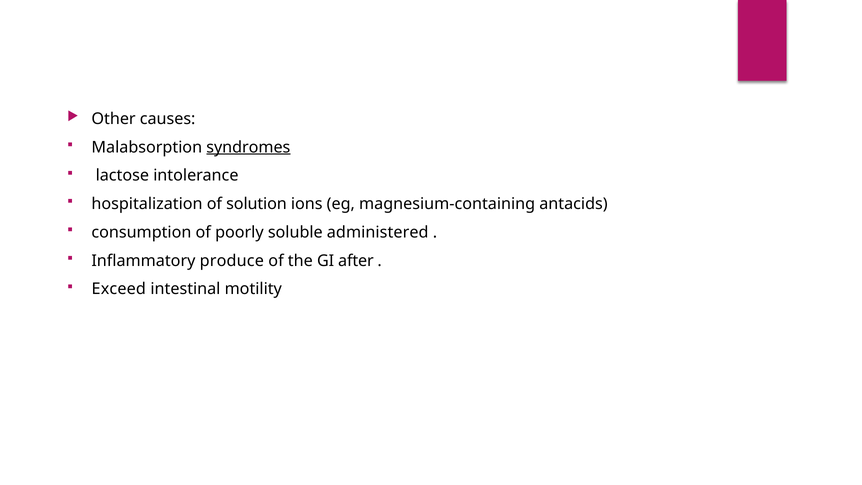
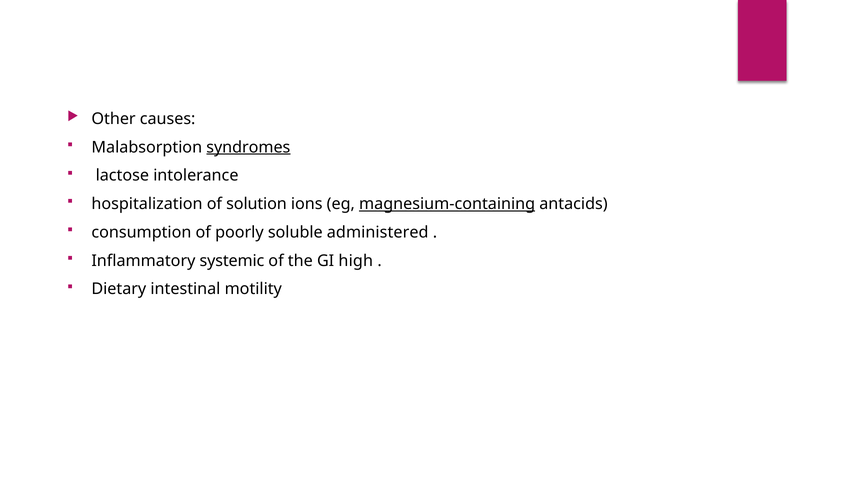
magnesium-containing underline: none -> present
produce: produce -> systemic
after: after -> high
Exceed: Exceed -> Dietary
